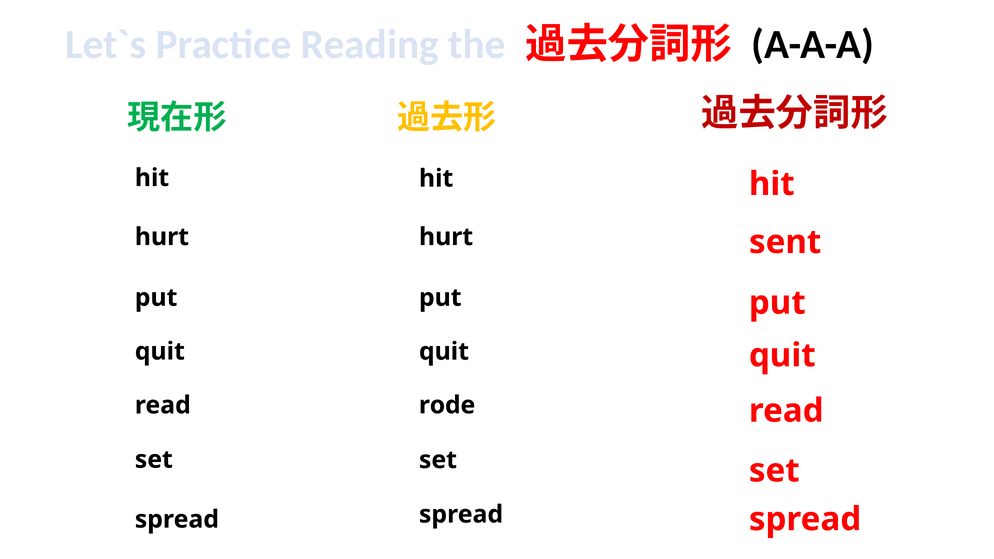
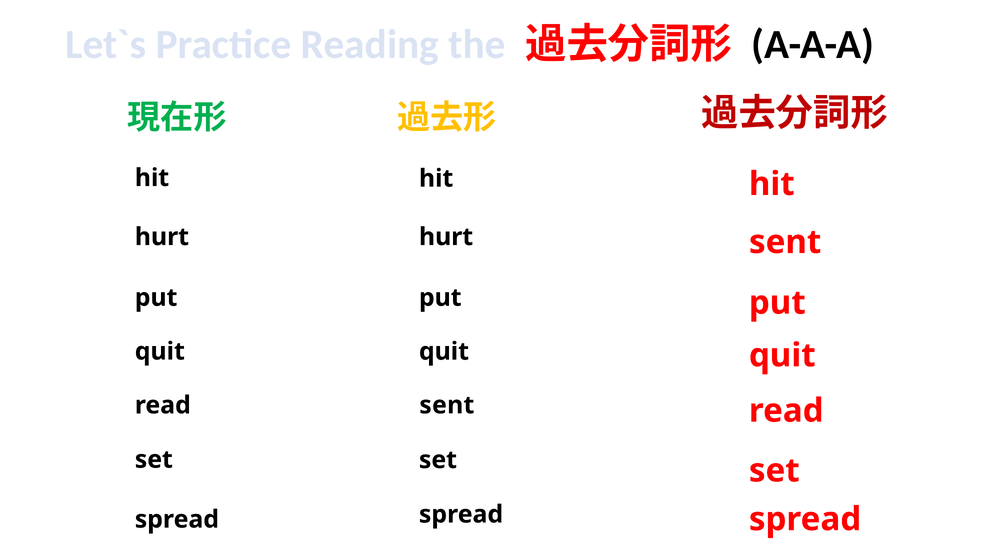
rode at (447, 405): rode -> sent
